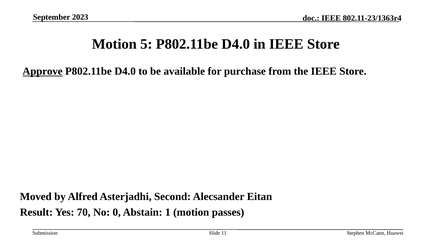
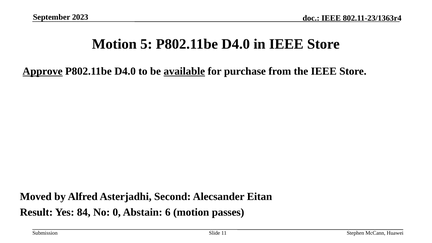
available underline: none -> present
70: 70 -> 84
1: 1 -> 6
